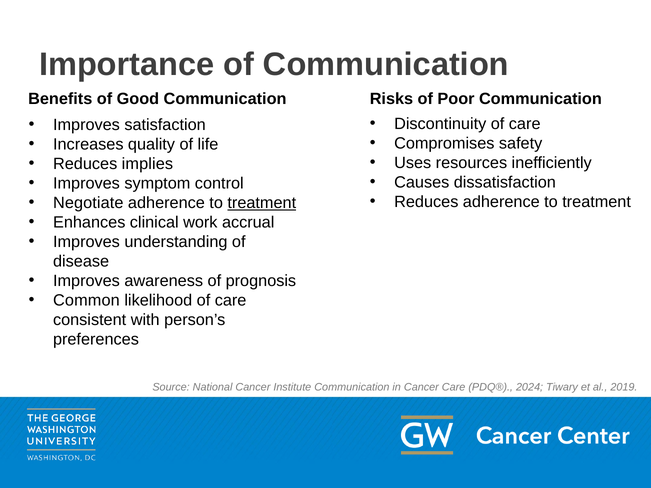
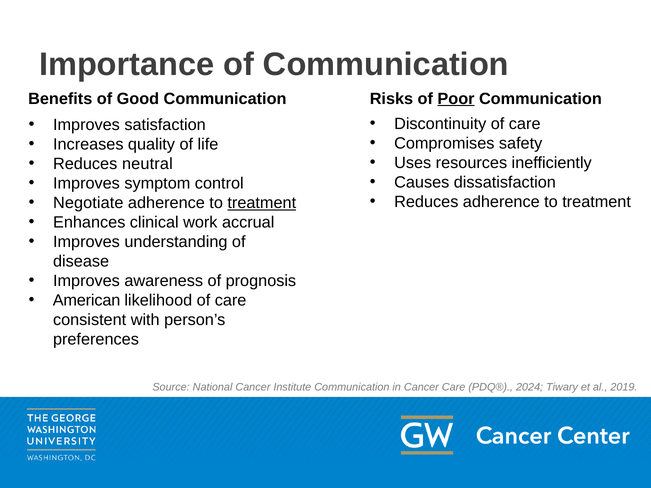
Poor underline: none -> present
implies: implies -> neutral
Common: Common -> American
